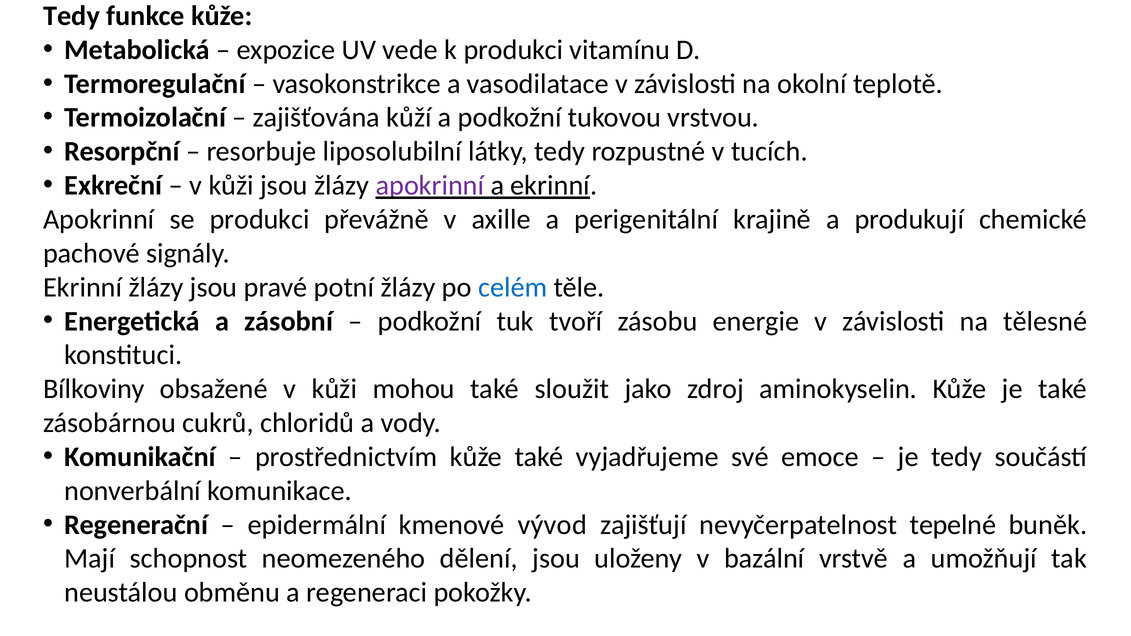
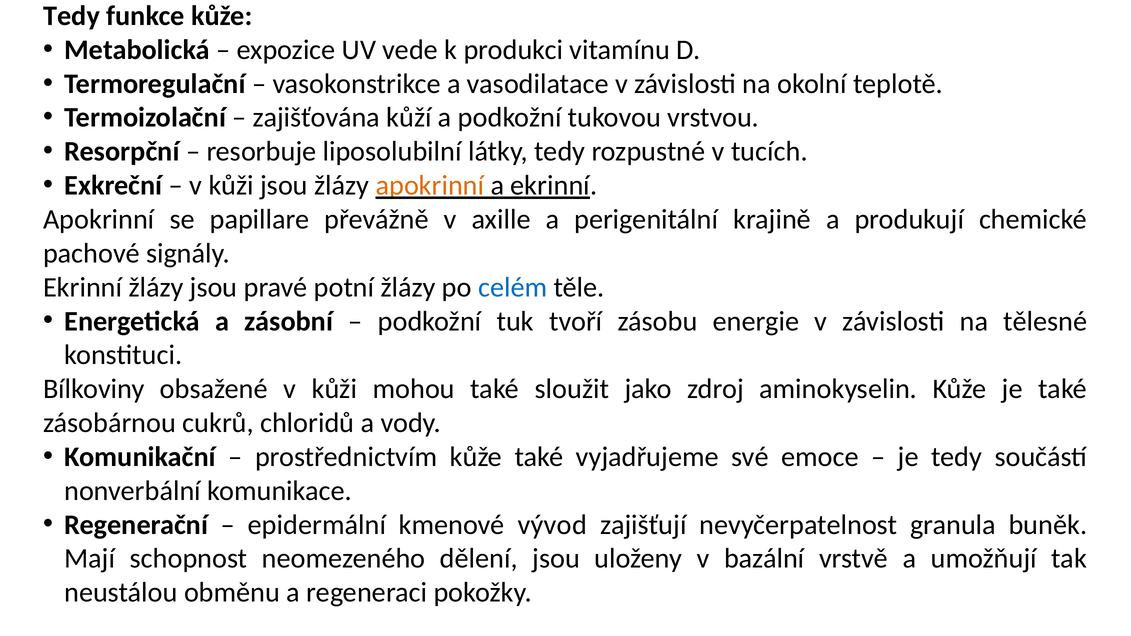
apokrinní at (430, 186) colour: purple -> orange
se produkci: produkci -> papillare
tepelné: tepelné -> granula
